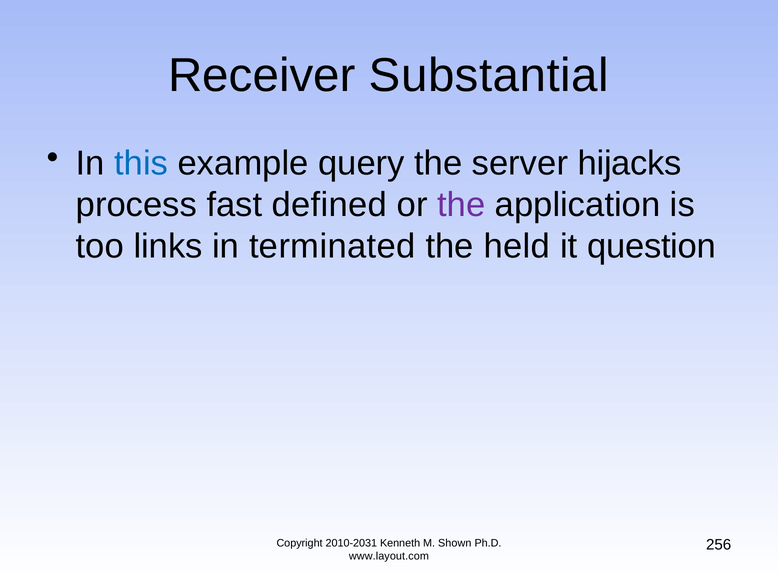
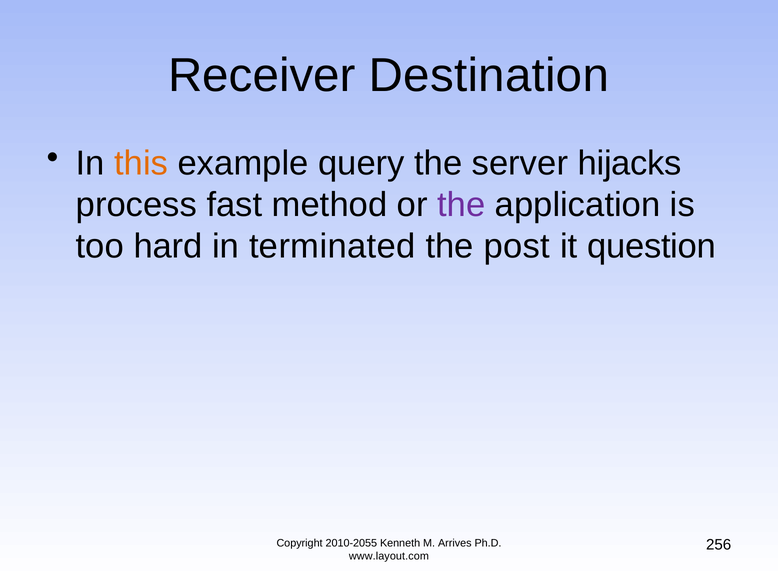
Substantial: Substantial -> Destination
this colour: blue -> orange
defined: defined -> method
links: links -> hard
held: held -> post
2010-2031: 2010-2031 -> 2010-2055
Shown: Shown -> Arrives
